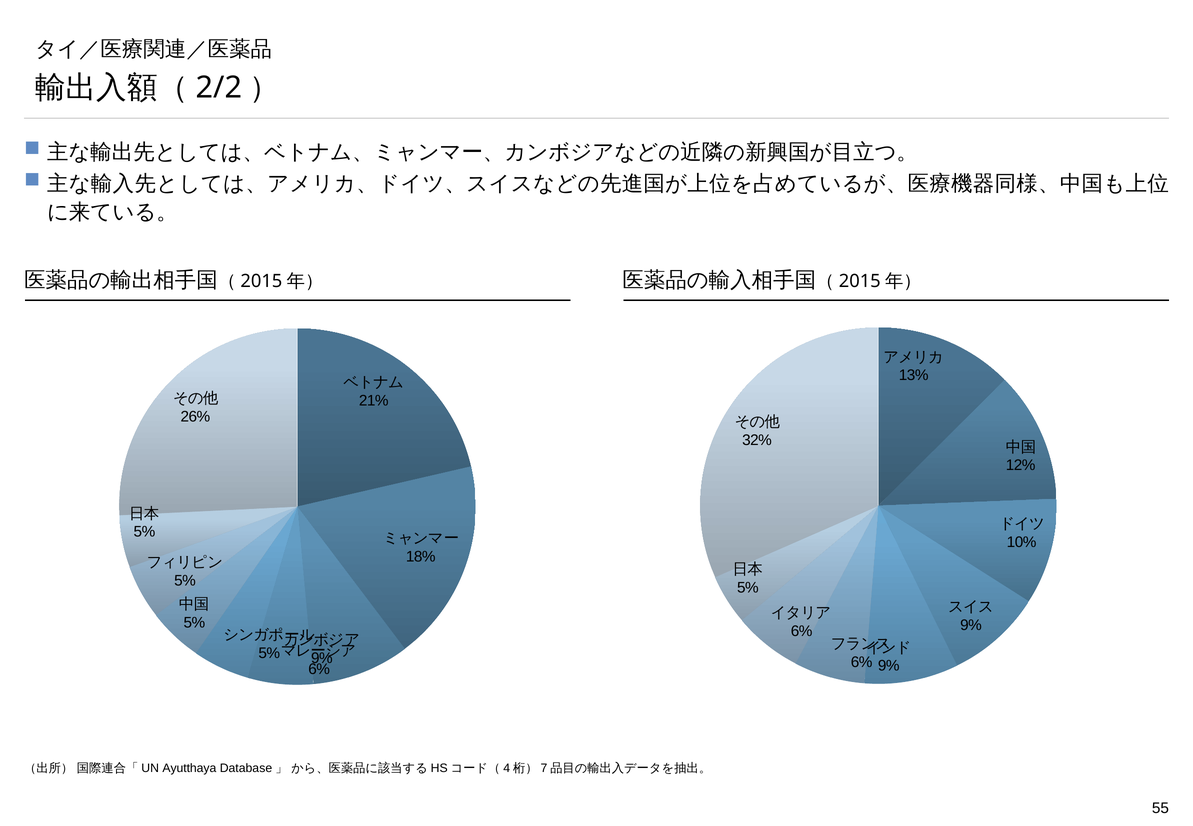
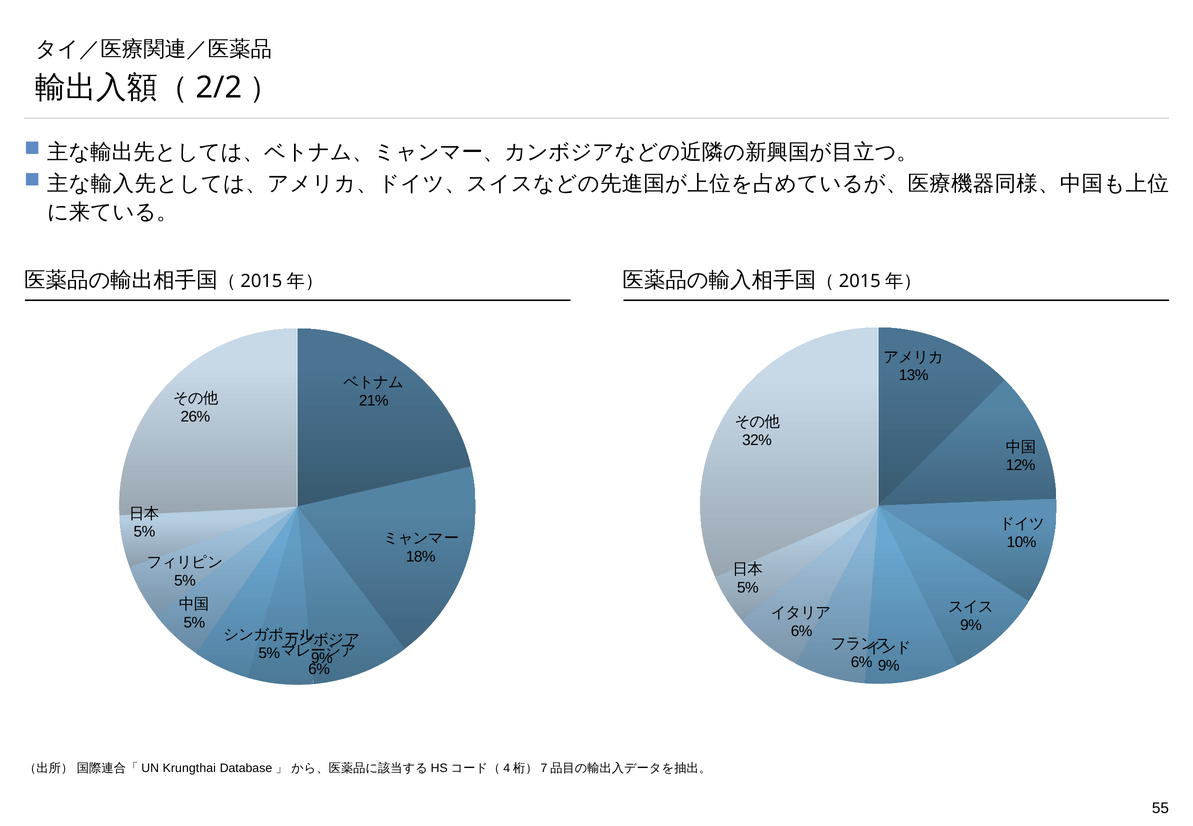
Ayutthaya: Ayutthaya -> Krungthai
